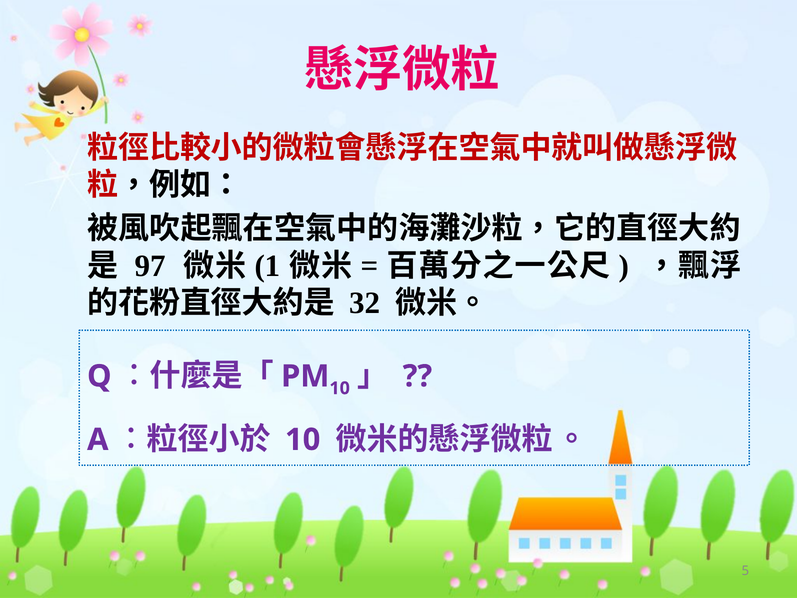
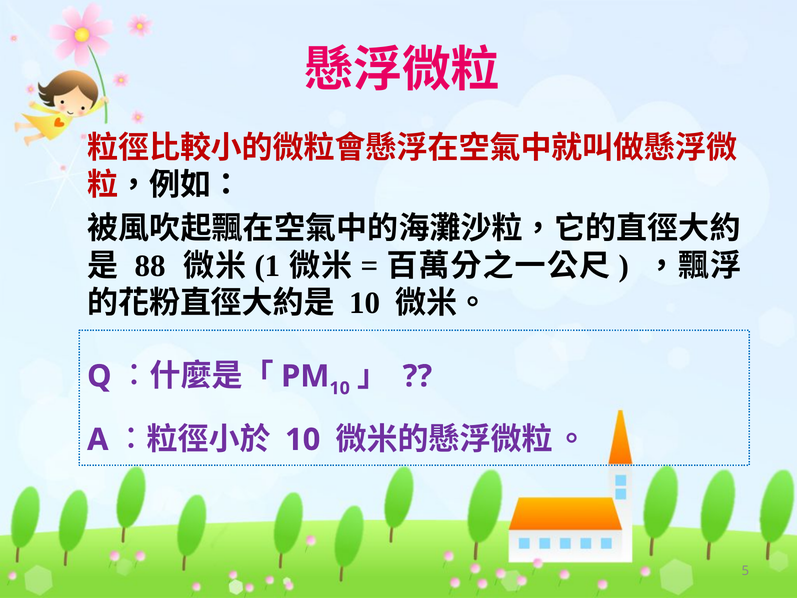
97: 97 -> 88
32 at (365, 303): 32 -> 10
